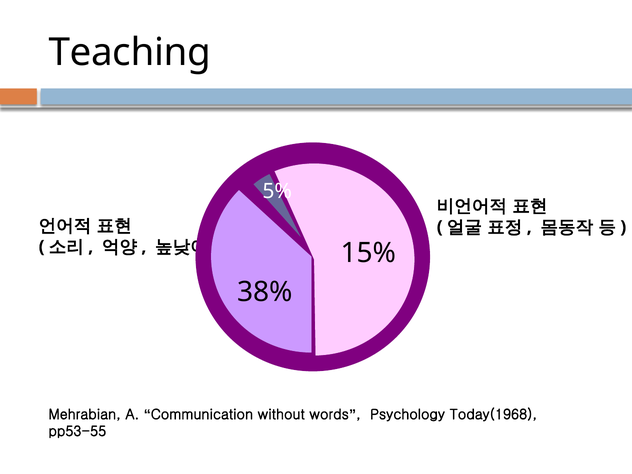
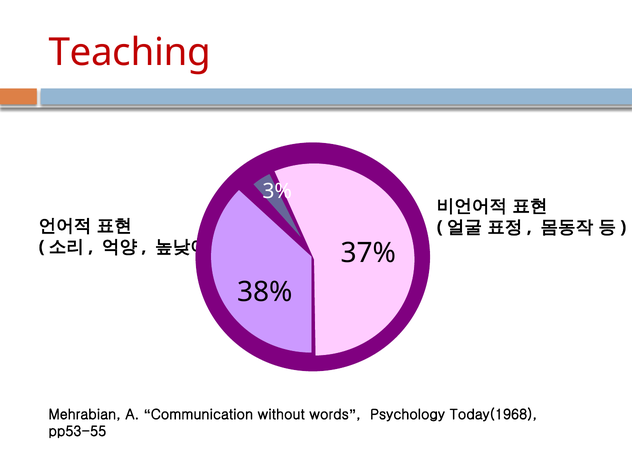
Teaching colour: black -> red
5%: 5% -> 3%
15%: 15% -> 37%
